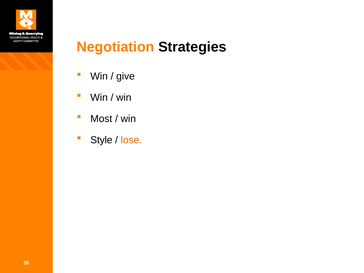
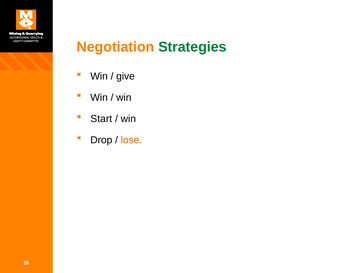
Strategies colour: black -> green
Most: Most -> Start
Style: Style -> Drop
